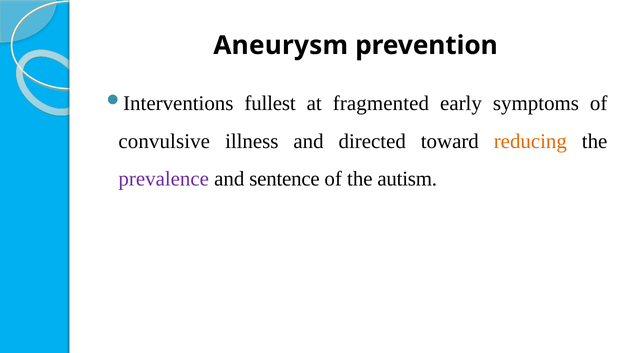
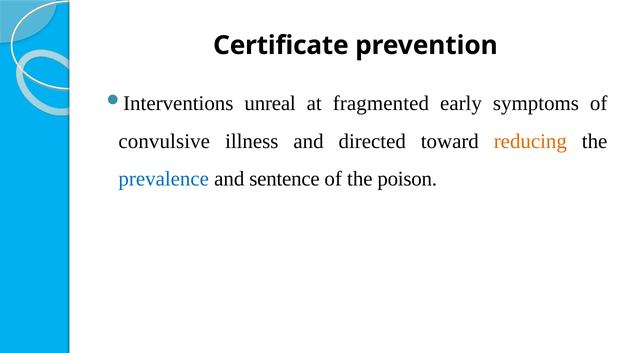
Aneurysm: Aneurysm -> Certificate
fullest: fullest -> unreal
prevalence colour: purple -> blue
autism: autism -> poison
